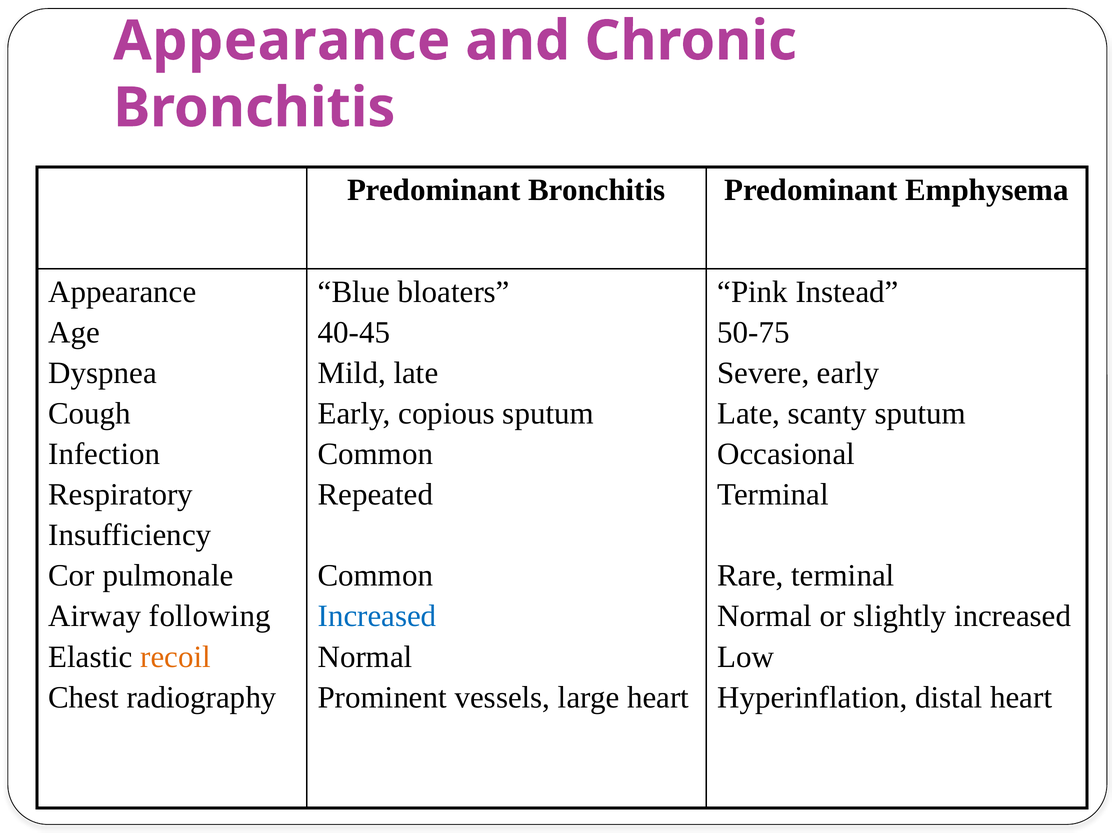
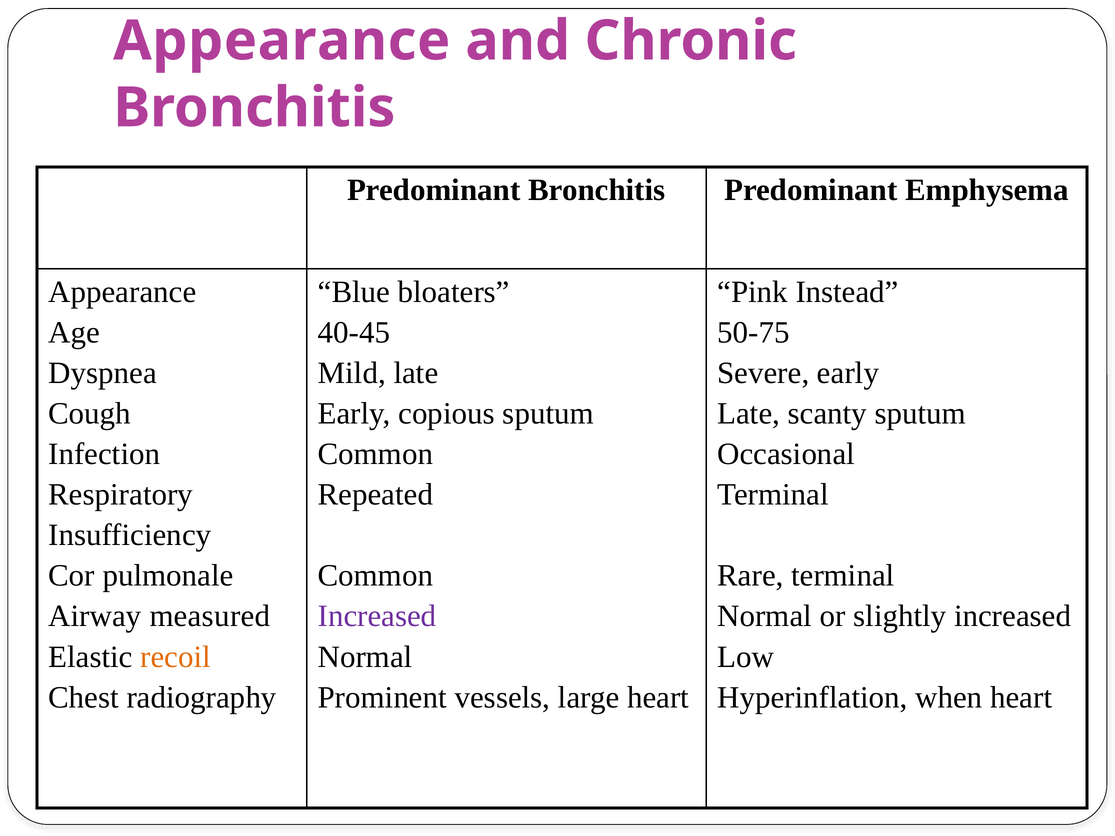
following: following -> measured
Increased at (377, 616) colour: blue -> purple
distal: distal -> when
